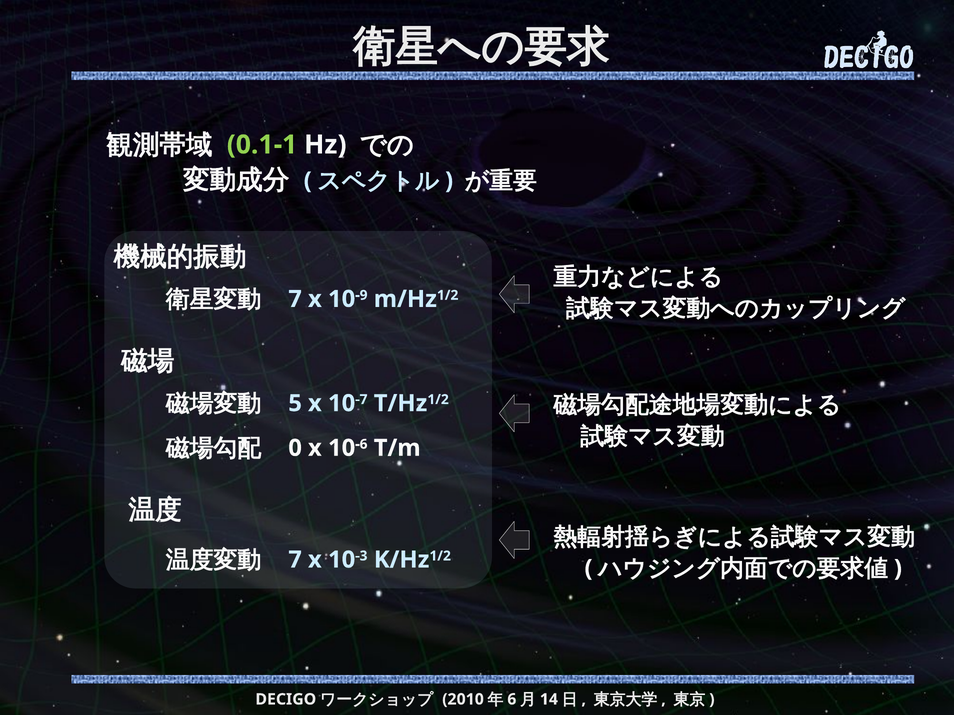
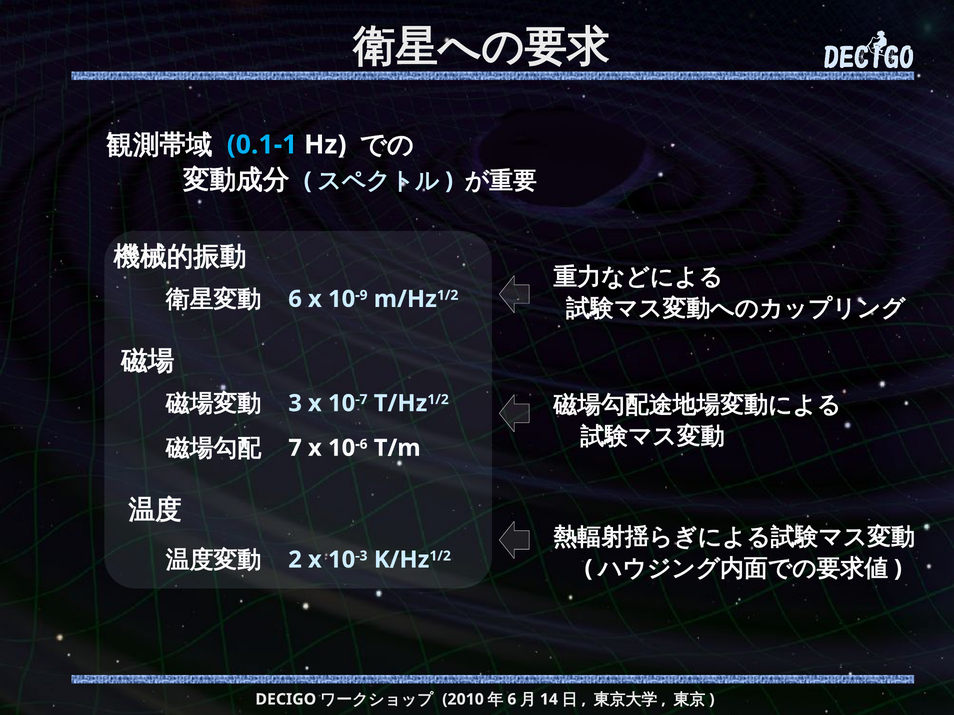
0.1-1 colour: light green -> light blue
7 at (295, 299): 7 -> 6
5: 5 -> 3
0: 0 -> 7
7 at (295, 560): 7 -> 2
